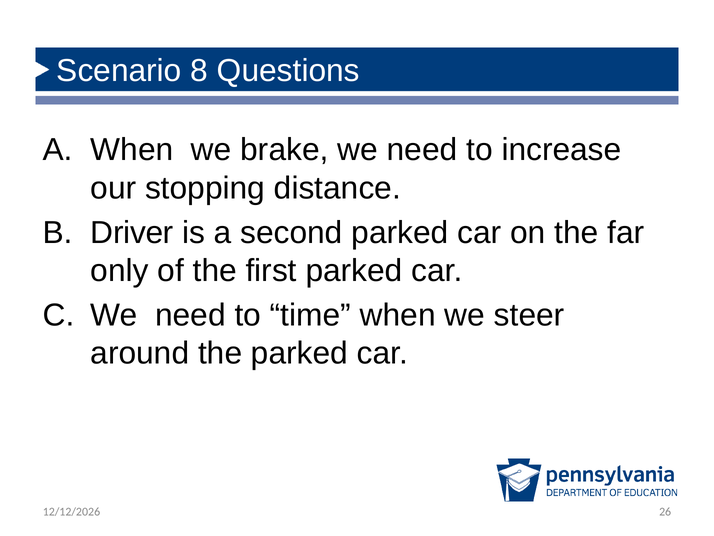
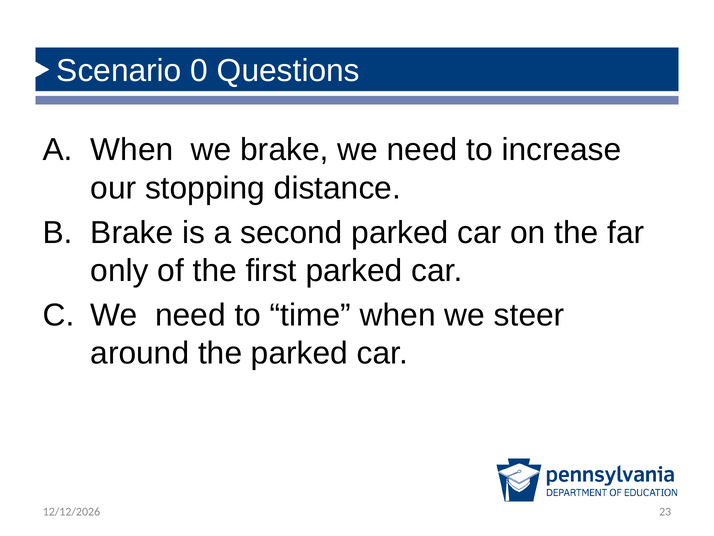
8: 8 -> 0
Driver at (132, 232): Driver -> Brake
26: 26 -> 23
